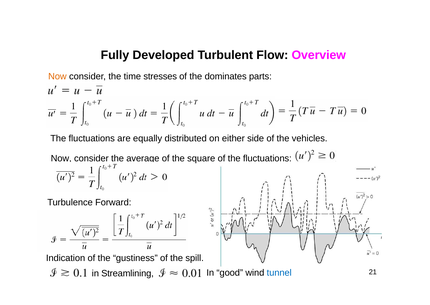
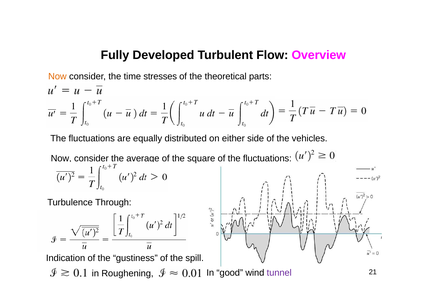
dominates: dominates -> theoretical
Forward: Forward -> Through
Streamlining: Streamlining -> Roughening
tunnel colour: blue -> purple
